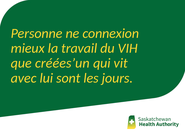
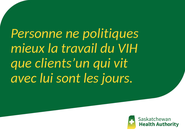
connexion: connexion -> politiques
créées’un: créées’un -> clients’un
